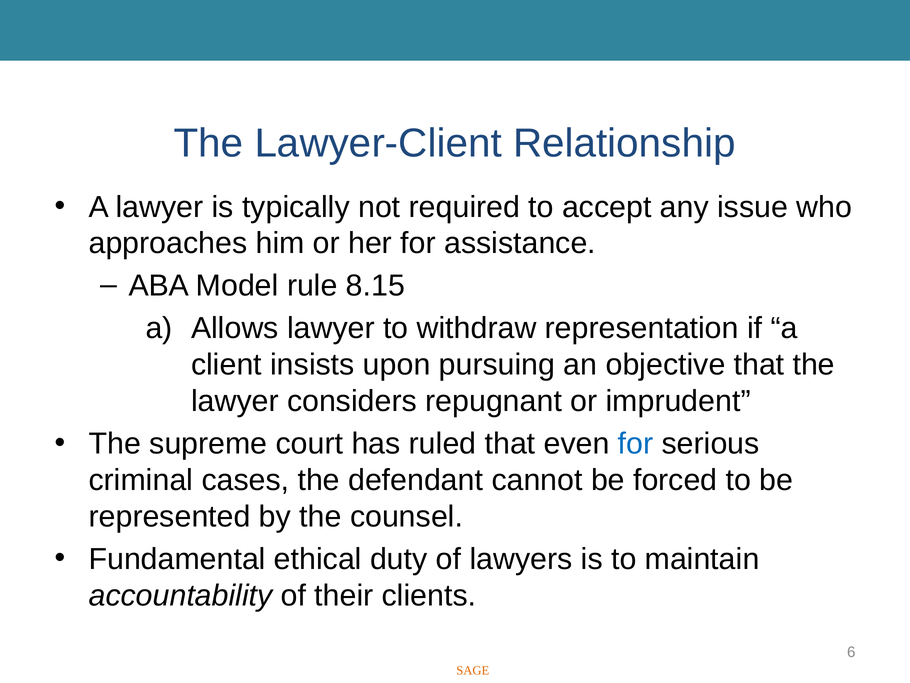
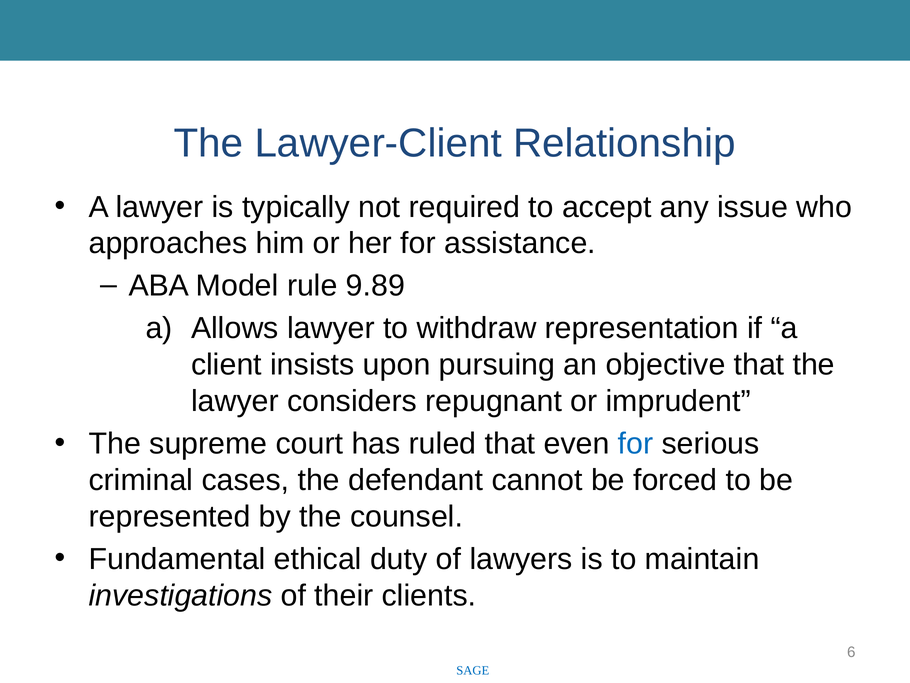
8.15: 8.15 -> 9.89
accountability: accountability -> investigations
SAGE colour: orange -> blue
